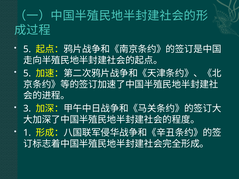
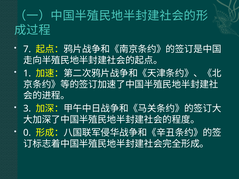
5 at (27, 49): 5 -> 7
5 at (27, 73): 5 -> 1
1: 1 -> 0
